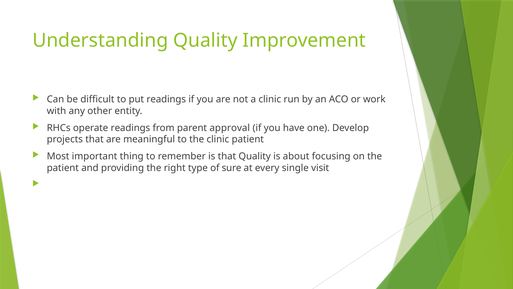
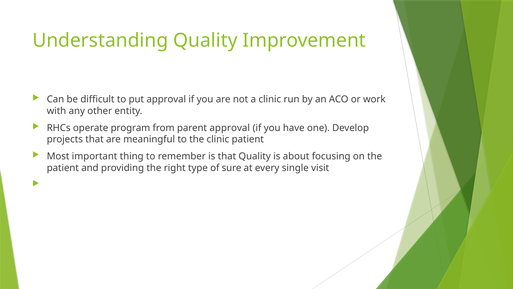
put readings: readings -> approval
operate readings: readings -> program
